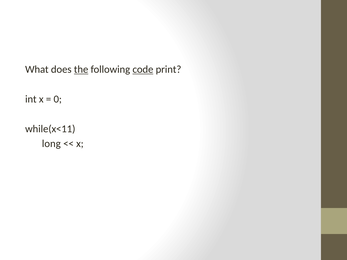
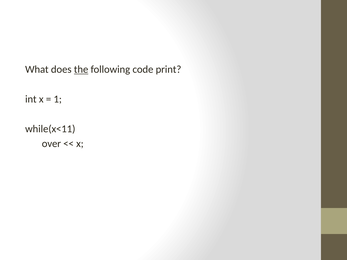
code underline: present -> none
0: 0 -> 1
long: long -> over
